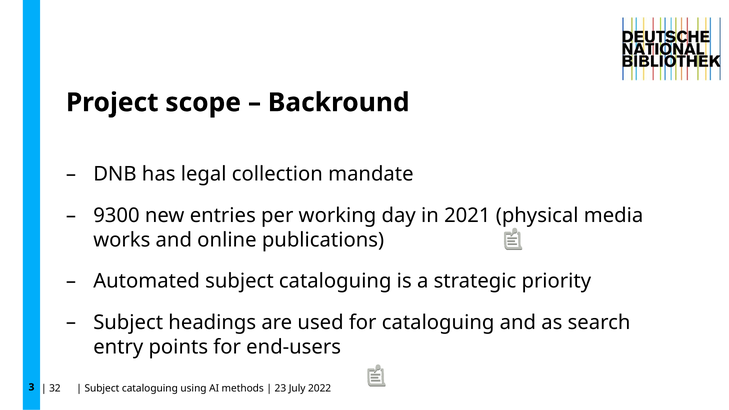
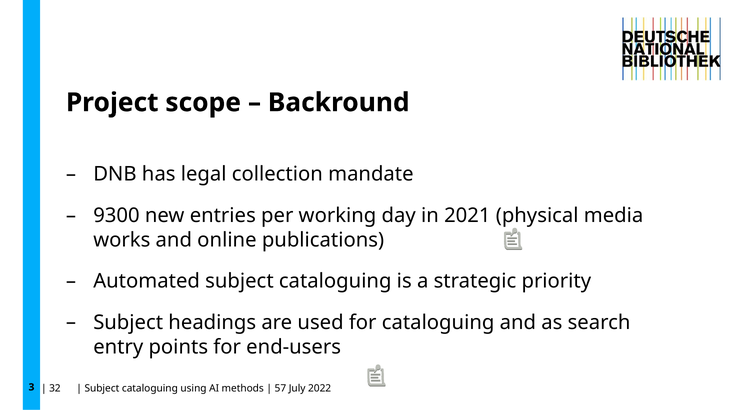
23: 23 -> 57
